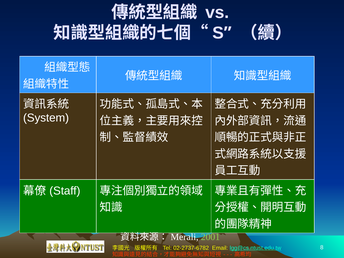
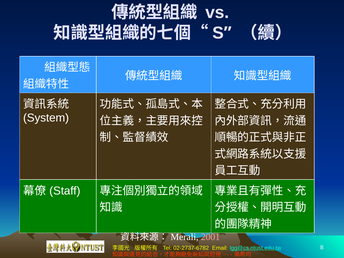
2001 colour: light green -> pink
